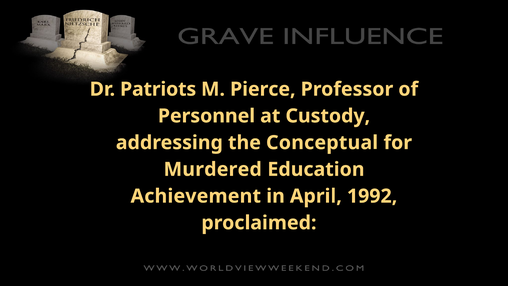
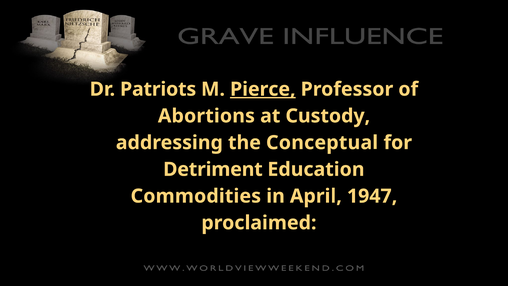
Pierce underline: none -> present
Personnel: Personnel -> Abortions
Murdered: Murdered -> Detriment
Achievement: Achievement -> Commodities
1992: 1992 -> 1947
